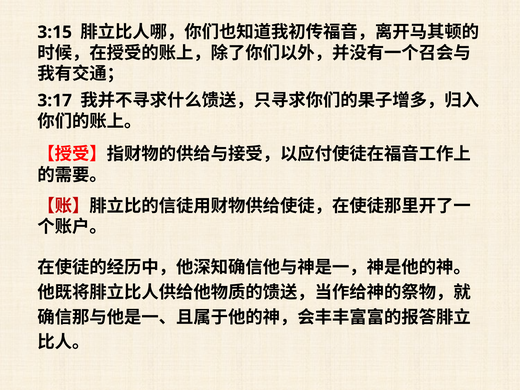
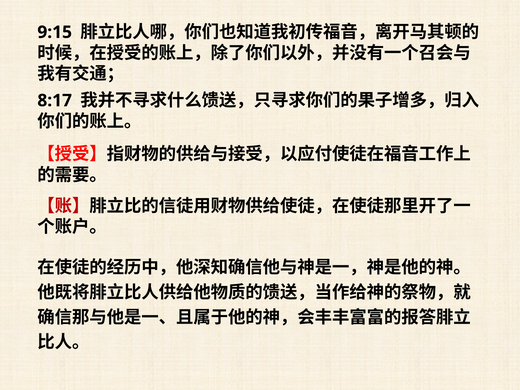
3:15: 3:15 -> 9:15
3:17: 3:17 -> 8:17
